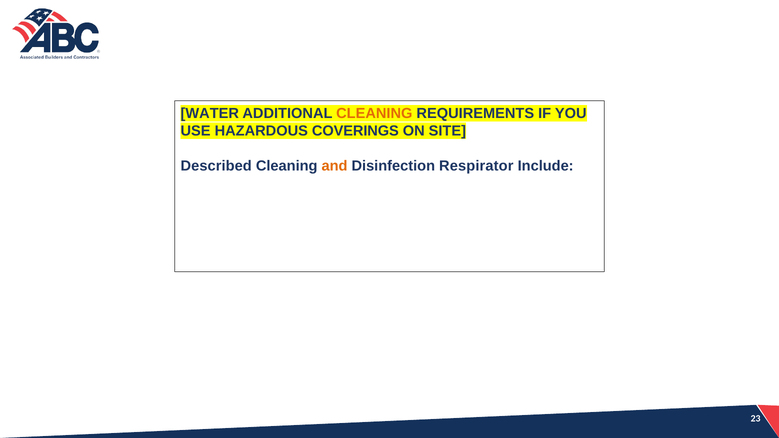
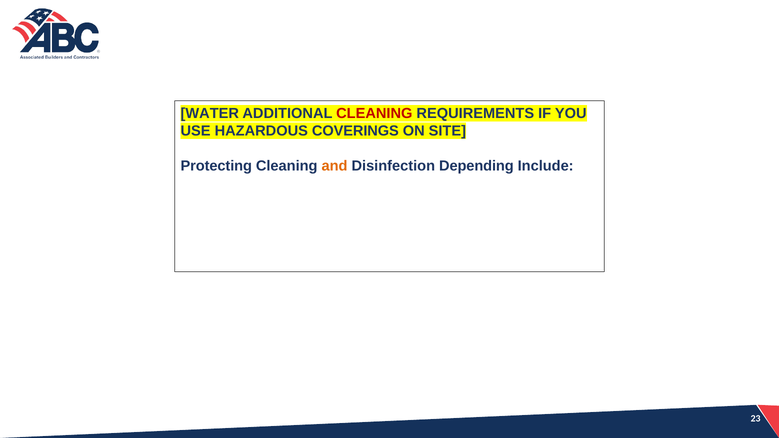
CLEANING at (374, 114) colour: orange -> red
Described: Described -> Protecting
Respirator: Respirator -> Depending
